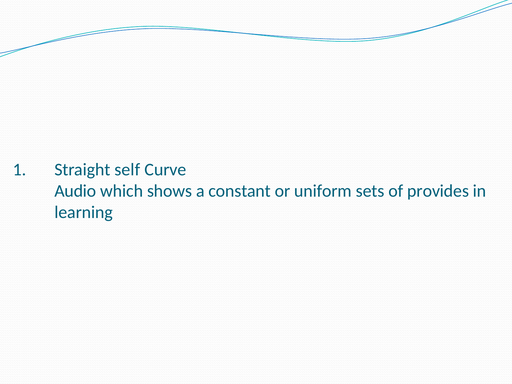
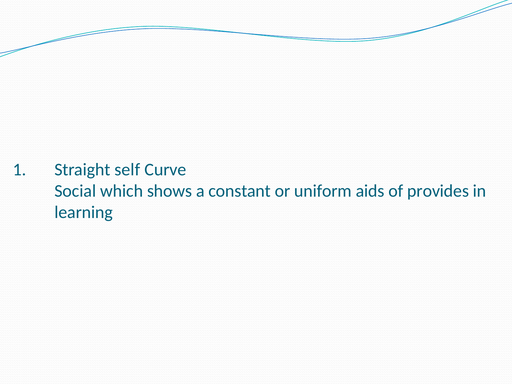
Audio: Audio -> Social
sets: sets -> aids
